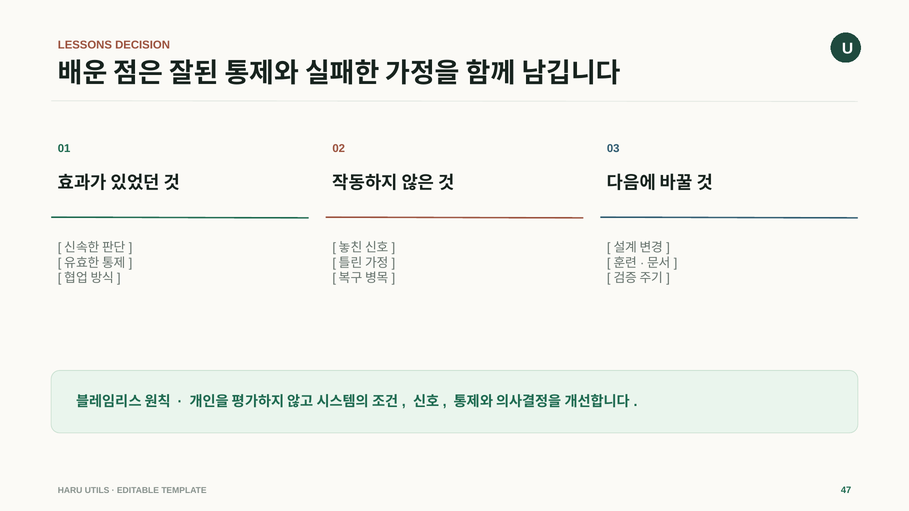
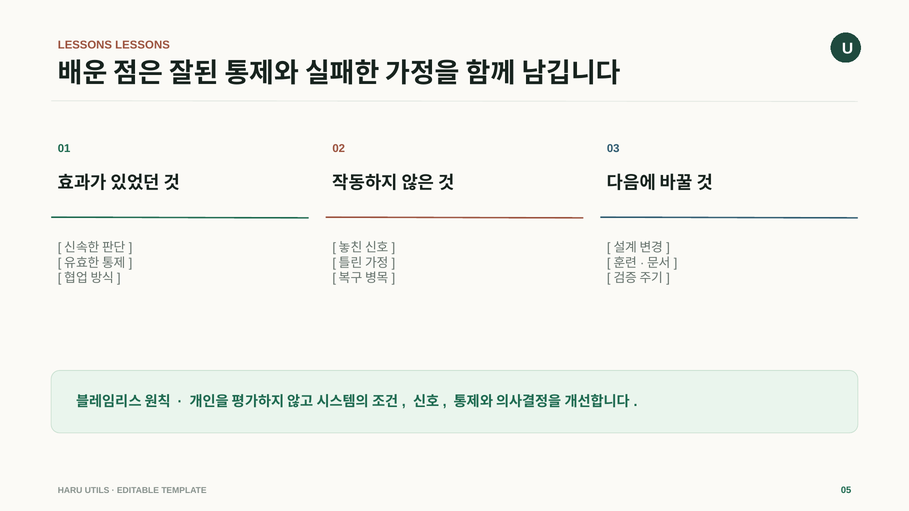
LESSONS DECISION: DECISION -> LESSONS
47: 47 -> 05
